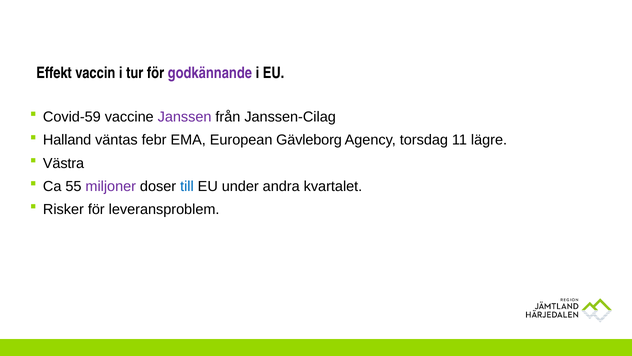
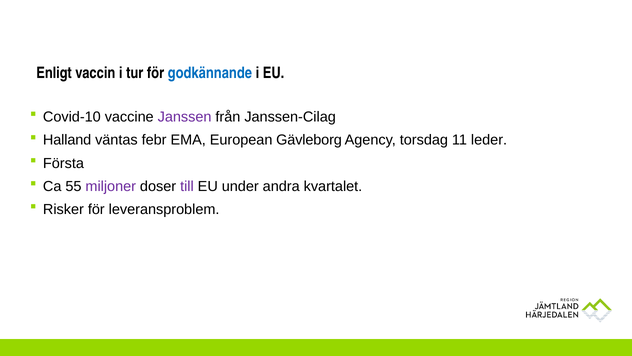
Effekt: Effekt -> Enligt
godkännande colour: purple -> blue
Covid-59: Covid-59 -> Covid-10
lägre: lägre -> leder
Västra: Västra -> Första
till colour: blue -> purple
